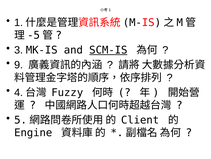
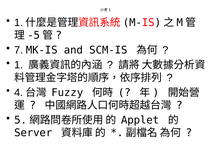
3: 3 -> 7
SCM-IS underline: present -> none
9 at (19, 65): 9 -> 1
Client: Client -> Applet
Engine: Engine -> Server
